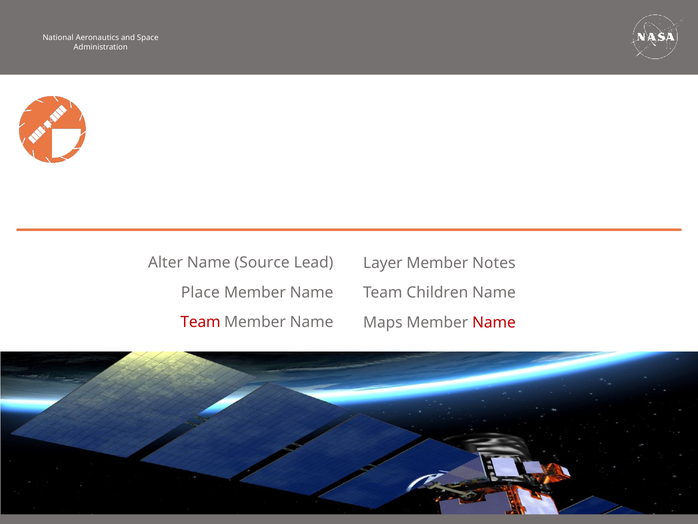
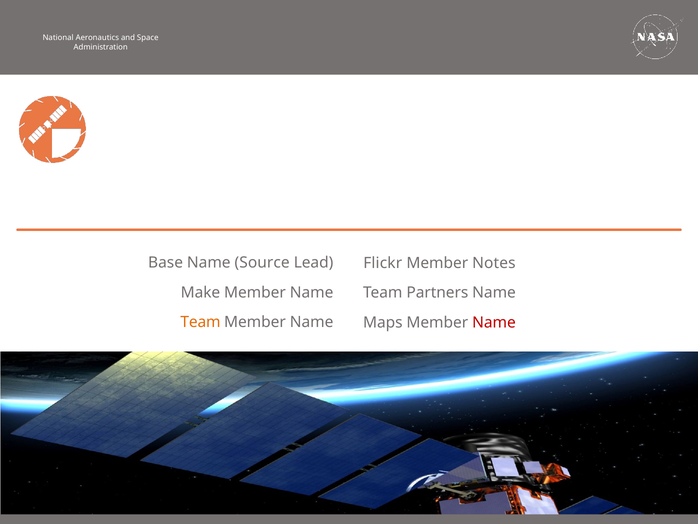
Alter: Alter -> Base
Layer: Layer -> Flickr
Place: Place -> Make
Children: Children -> Partners
Team at (200, 322) colour: red -> orange
